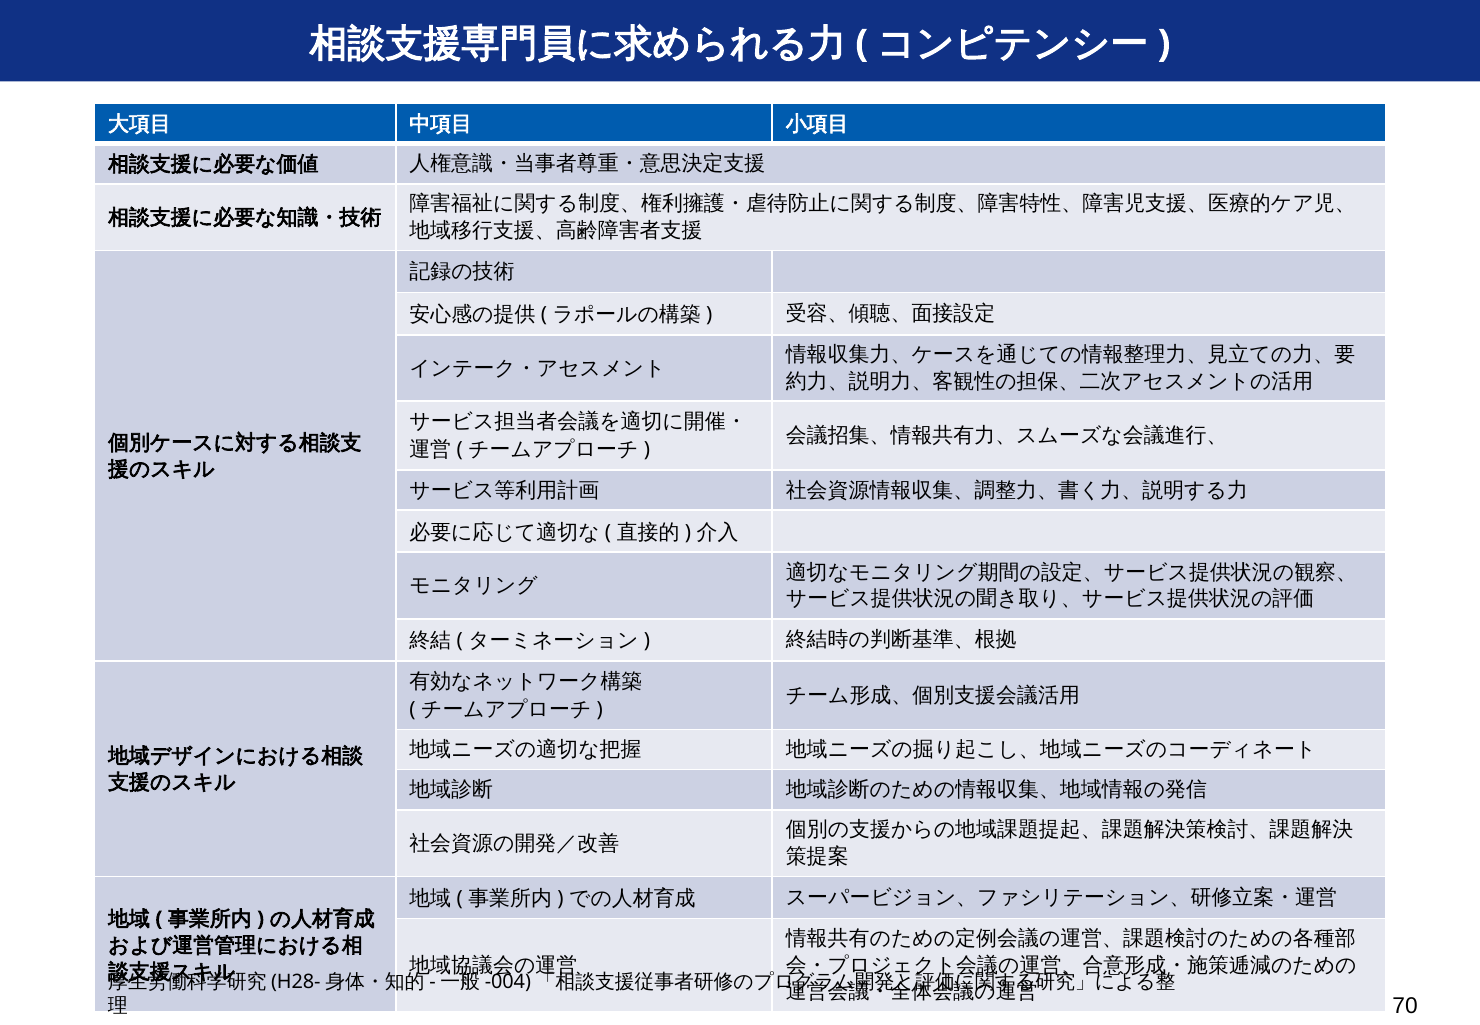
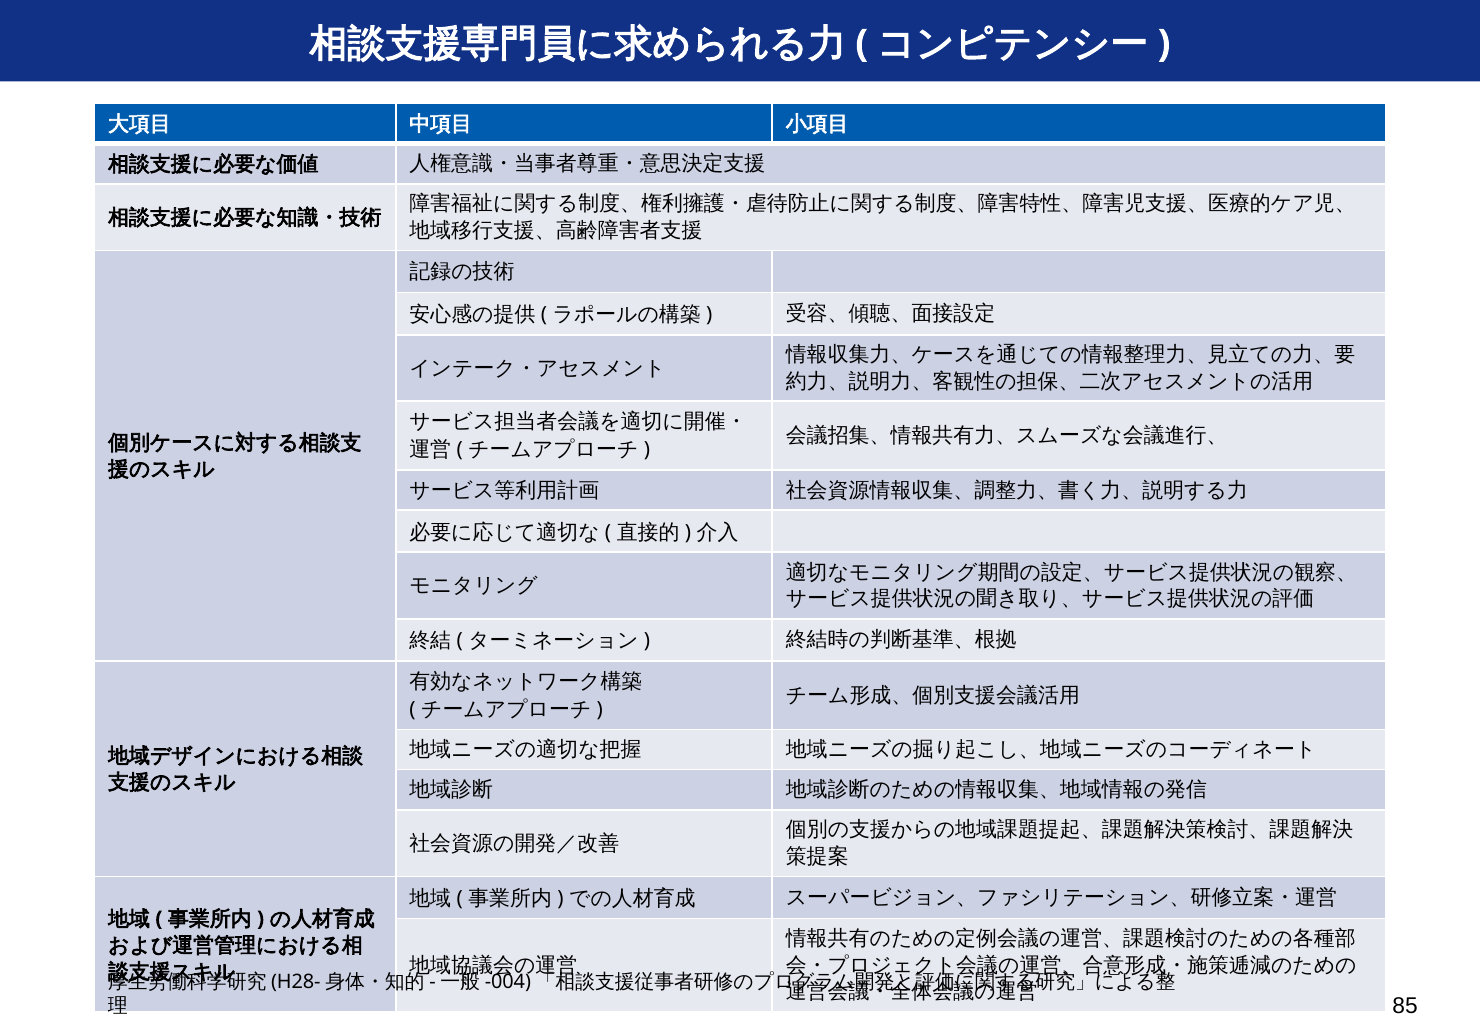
70: 70 -> 85
